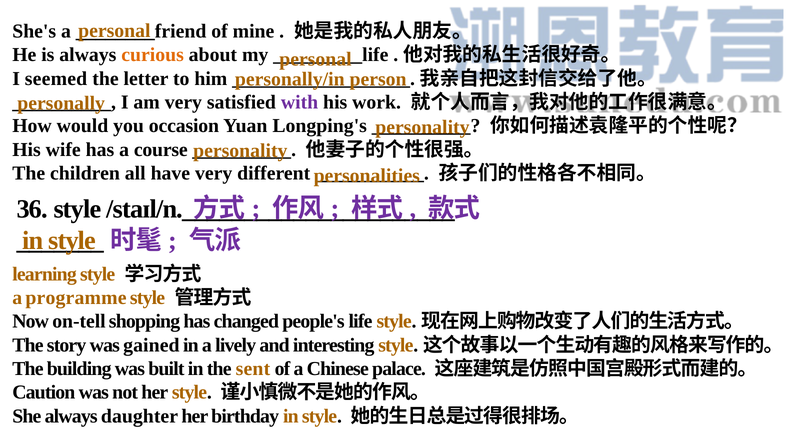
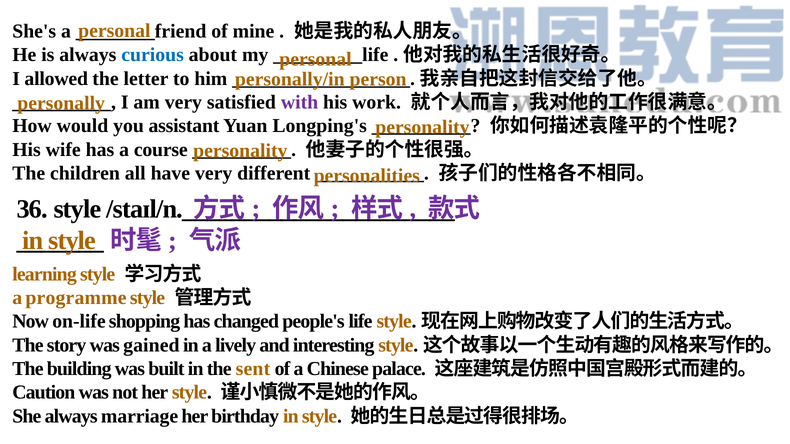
curious colour: orange -> blue
seemed: seemed -> allowed
occasion: occasion -> assistant
on-tell: on-tell -> on-life
daughter: daughter -> marriage
